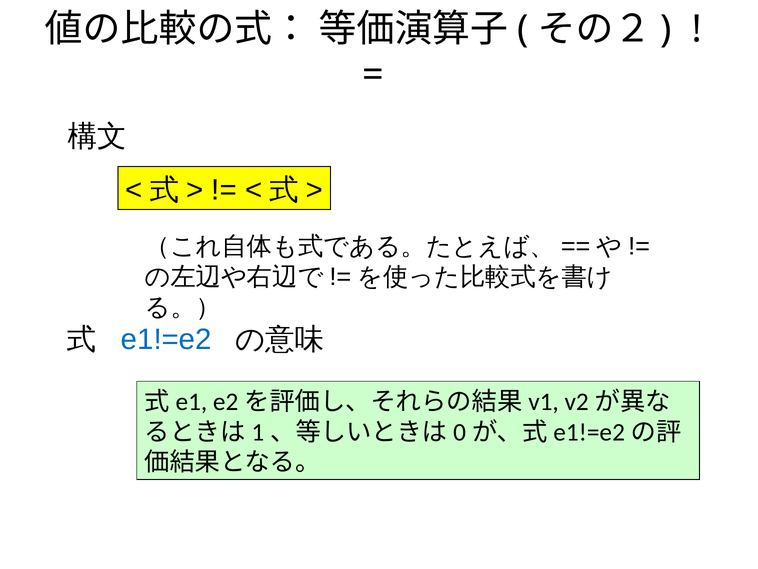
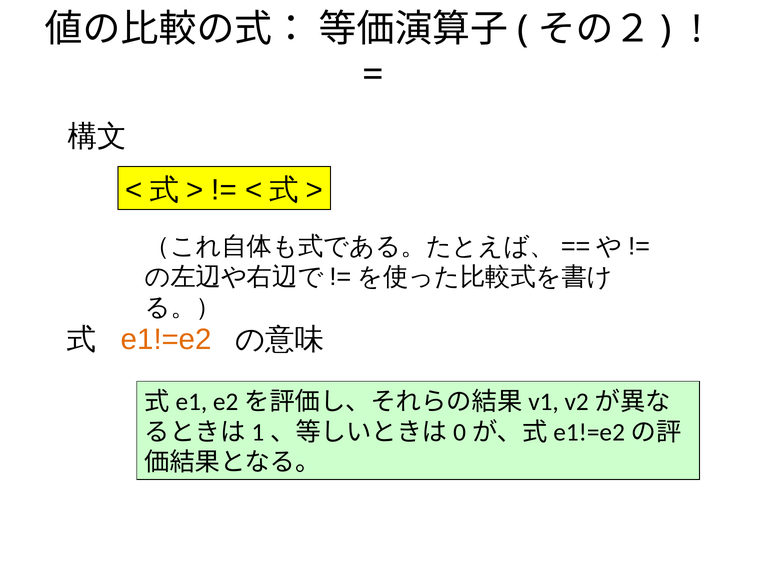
e1!=e2 colour: blue -> orange
